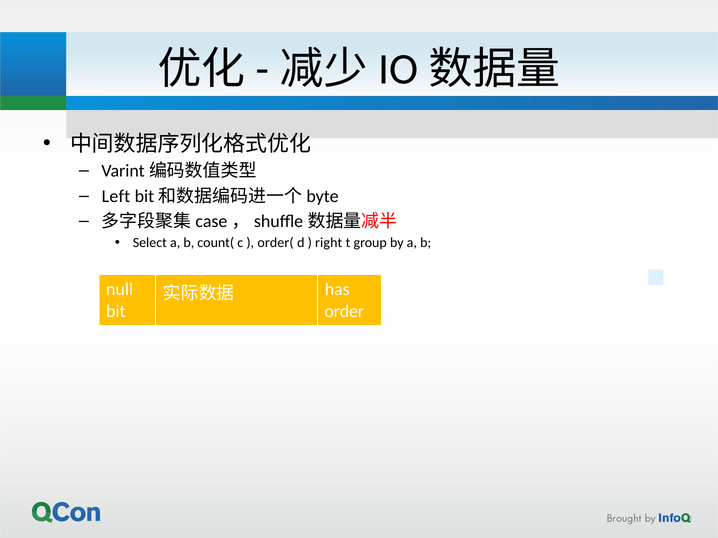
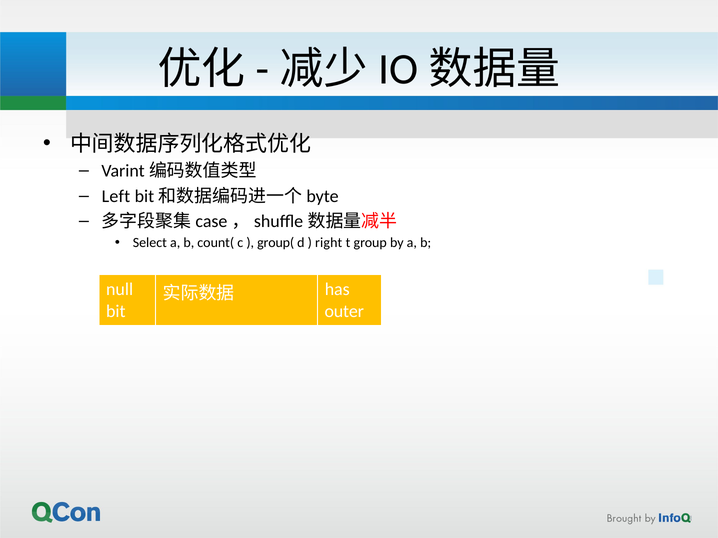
order(: order( -> group(
order: order -> outer
